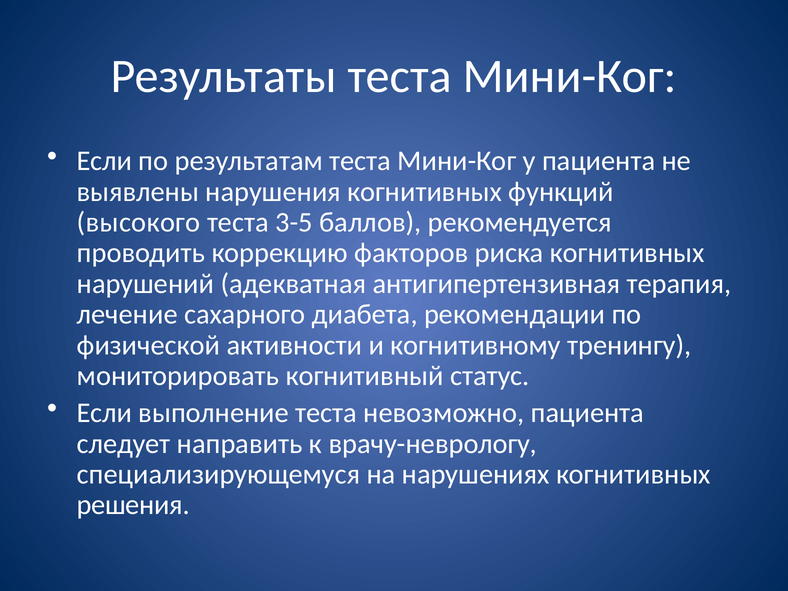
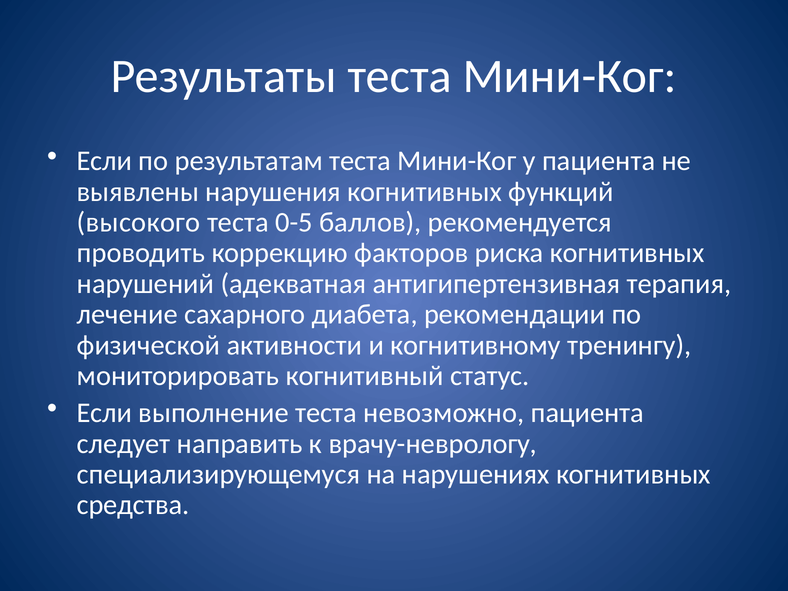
3-5: 3-5 -> 0-5
решения: решения -> средства
